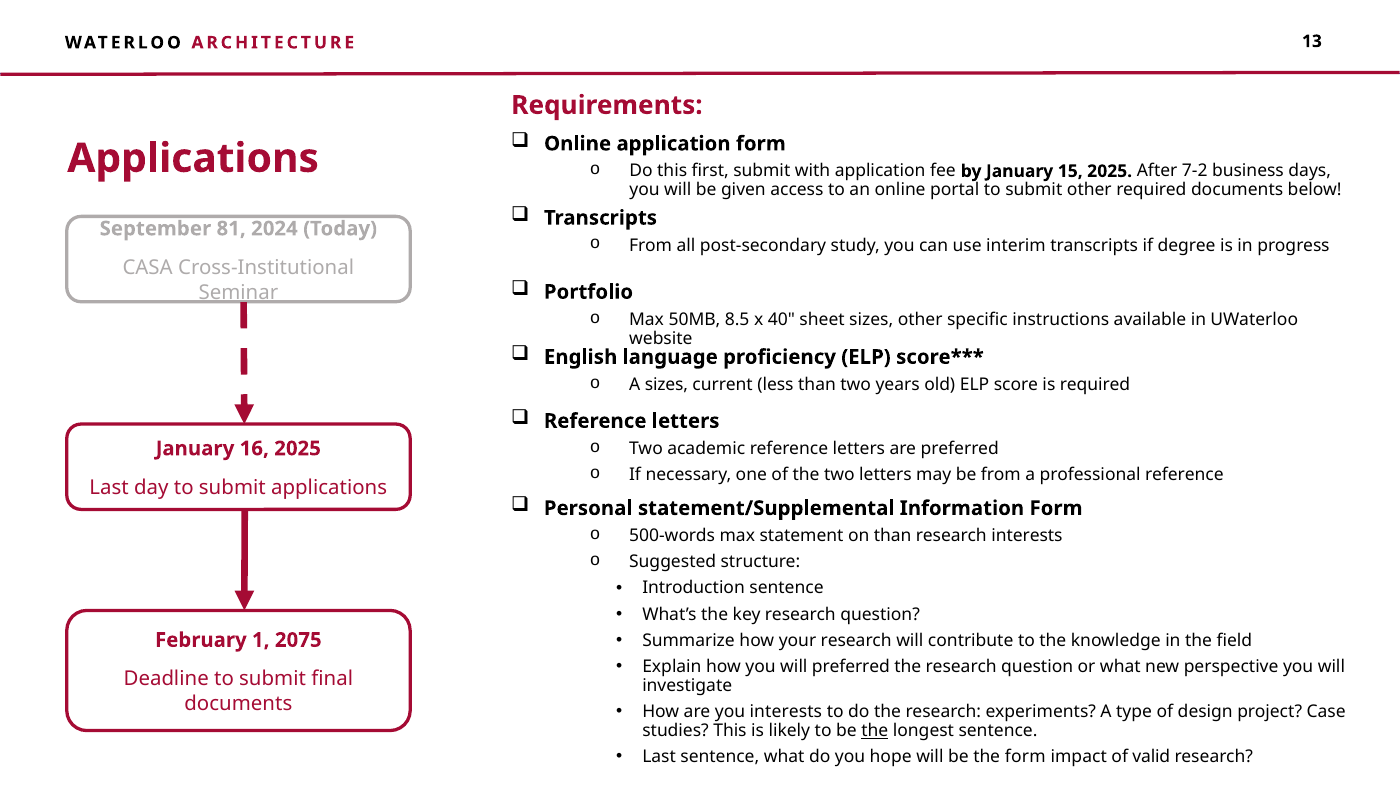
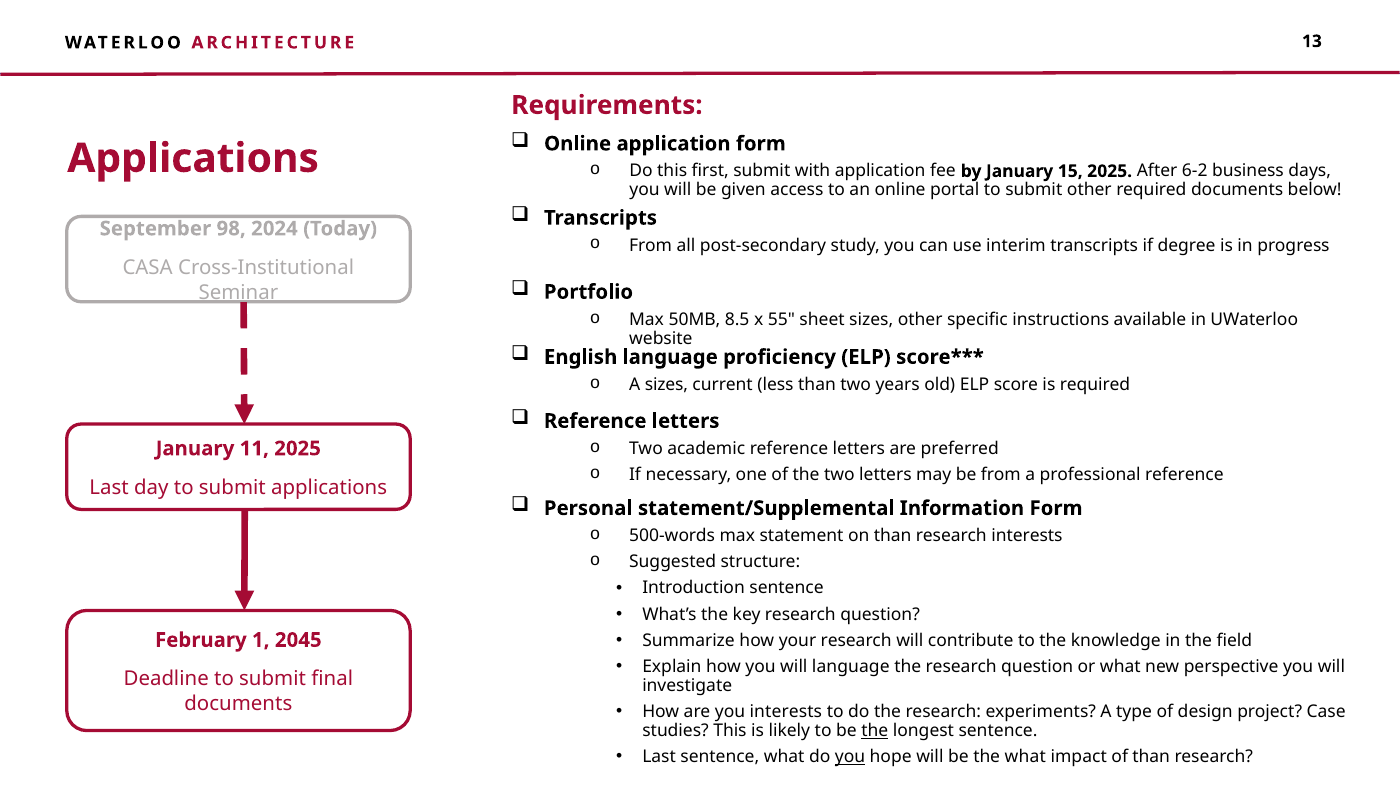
7-2: 7-2 -> 6-2
81: 81 -> 98
40: 40 -> 55
16: 16 -> 11
2075: 2075 -> 2045
will preferred: preferred -> language
you at (850, 756) underline: none -> present
the form: form -> what
of valid: valid -> than
